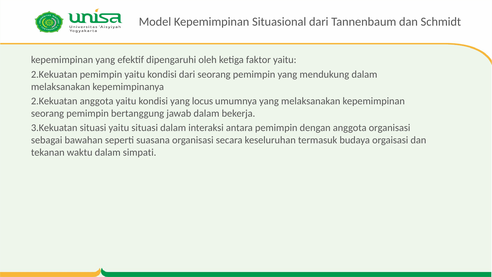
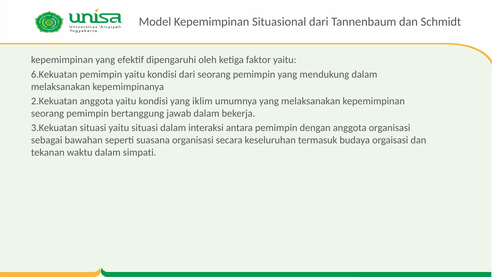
2.Kekuatan at (54, 74): 2.Kekuatan -> 6.Kekuatan
locus: locus -> iklim
